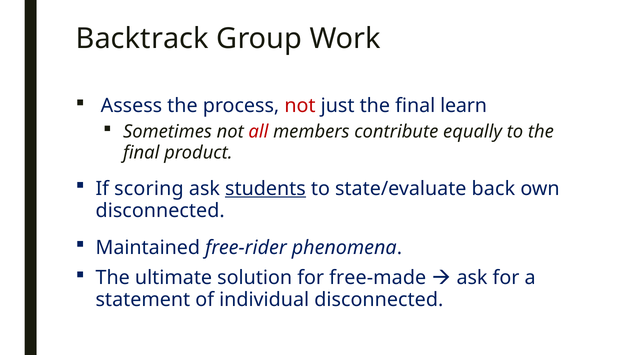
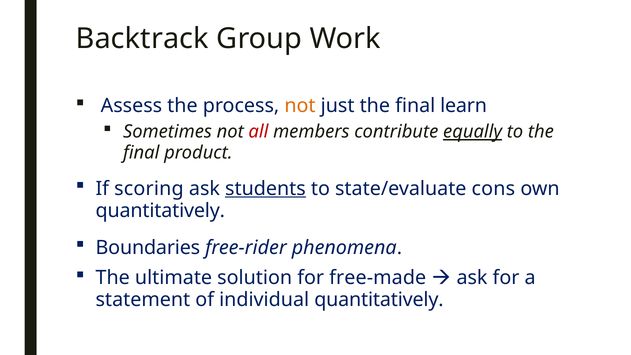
not at (300, 106) colour: red -> orange
equally underline: none -> present
back: back -> cons
disconnected at (160, 211): disconnected -> quantitatively
Maintained: Maintained -> Boundaries
individual disconnected: disconnected -> quantitatively
